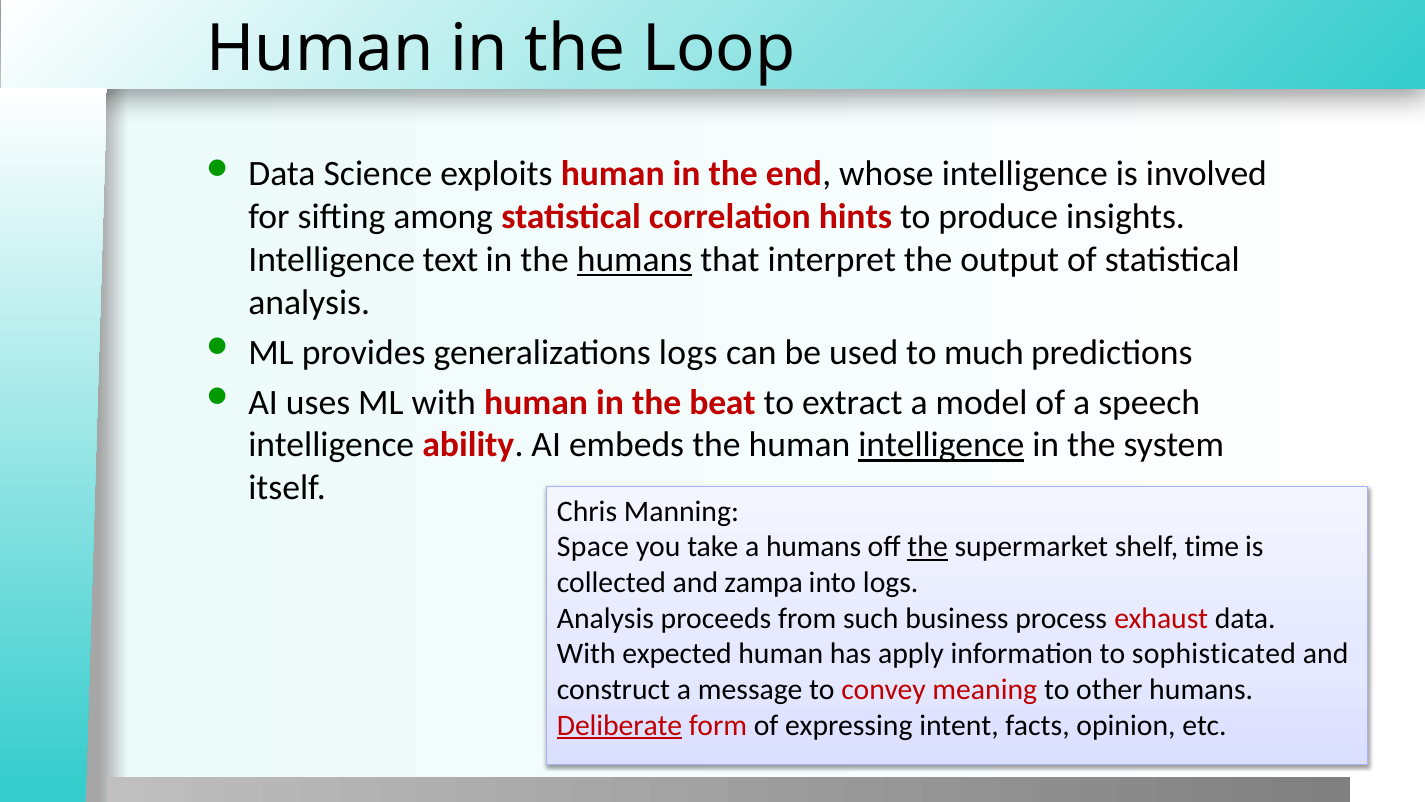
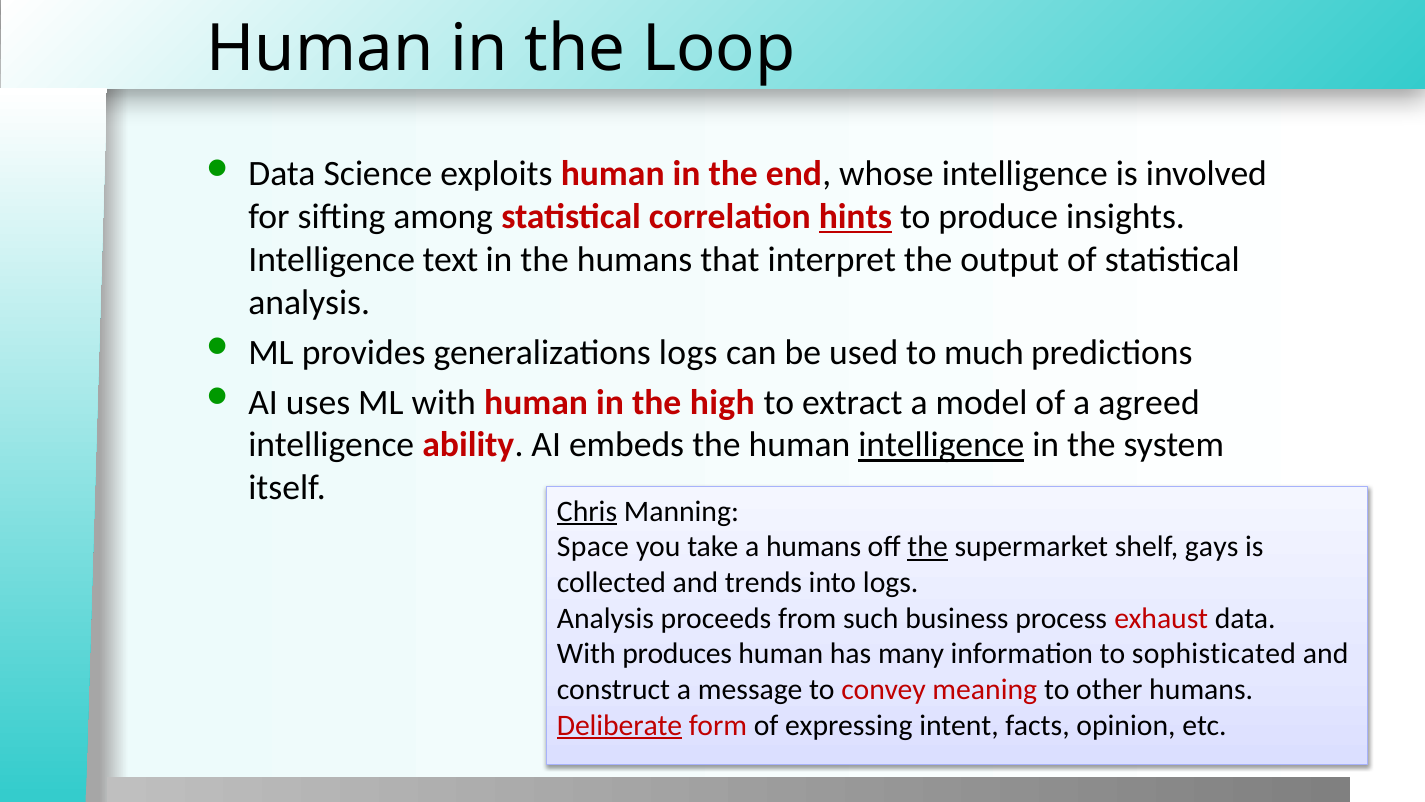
hints underline: none -> present
humans at (635, 260) underline: present -> none
beat: beat -> high
speech: speech -> agreed
Chris underline: none -> present
time: time -> gays
zampa: zampa -> trends
expected: expected -> produces
apply: apply -> many
